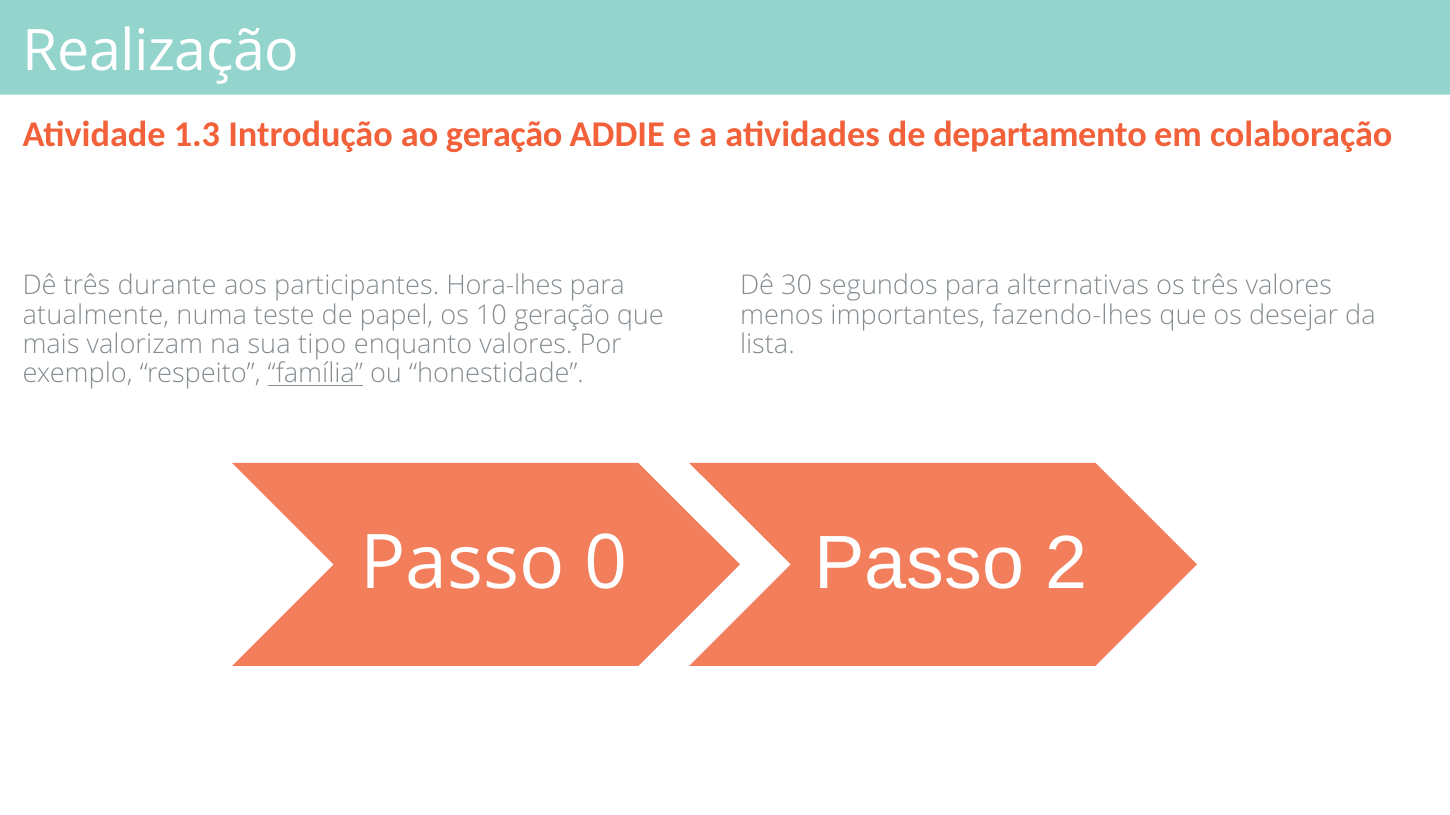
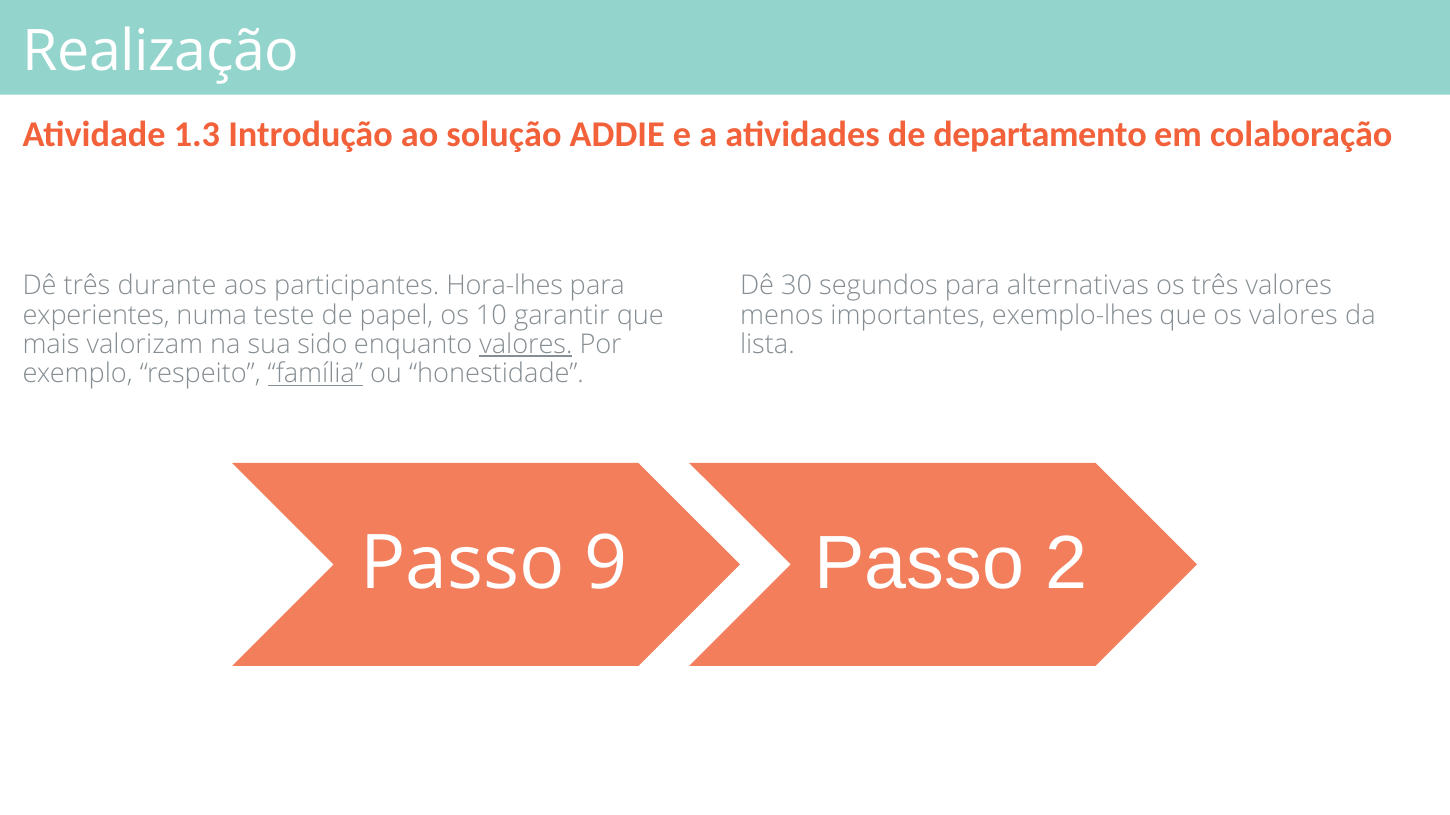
ao geração: geração -> solução
atualmente: atualmente -> experientes
10 geração: geração -> garantir
fazendo-lhes: fazendo-lhes -> exemplo-lhes
os desejar: desejar -> valores
tipo: tipo -> sido
valores at (526, 345) underline: none -> present
0: 0 -> 9
